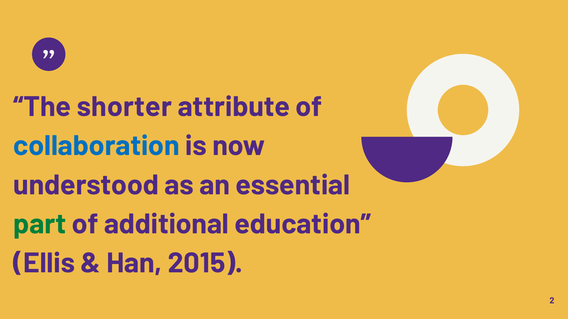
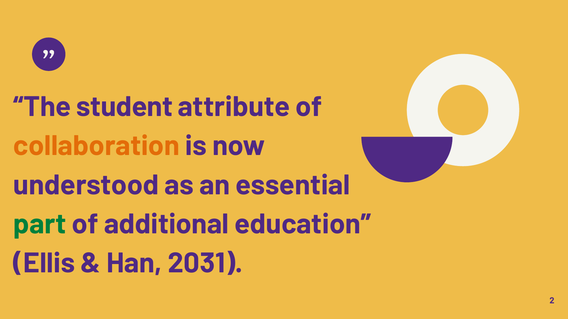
shorter: shorter -> student
collaboration colour: blue -> orange
2015: 2015 -> 2031
